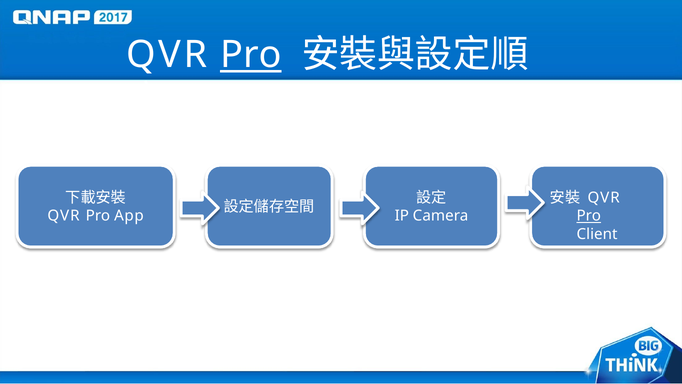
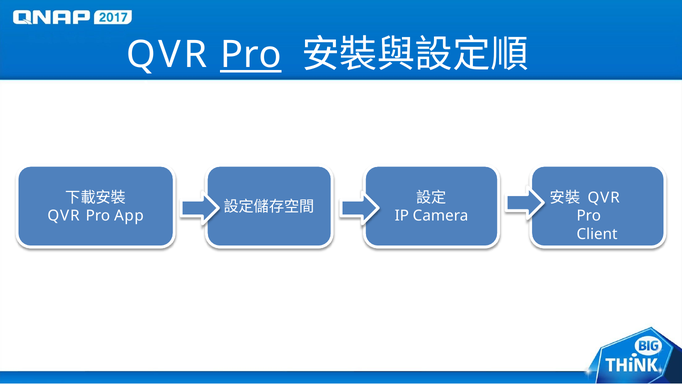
Pro at (589, 216) underline: present -> none
